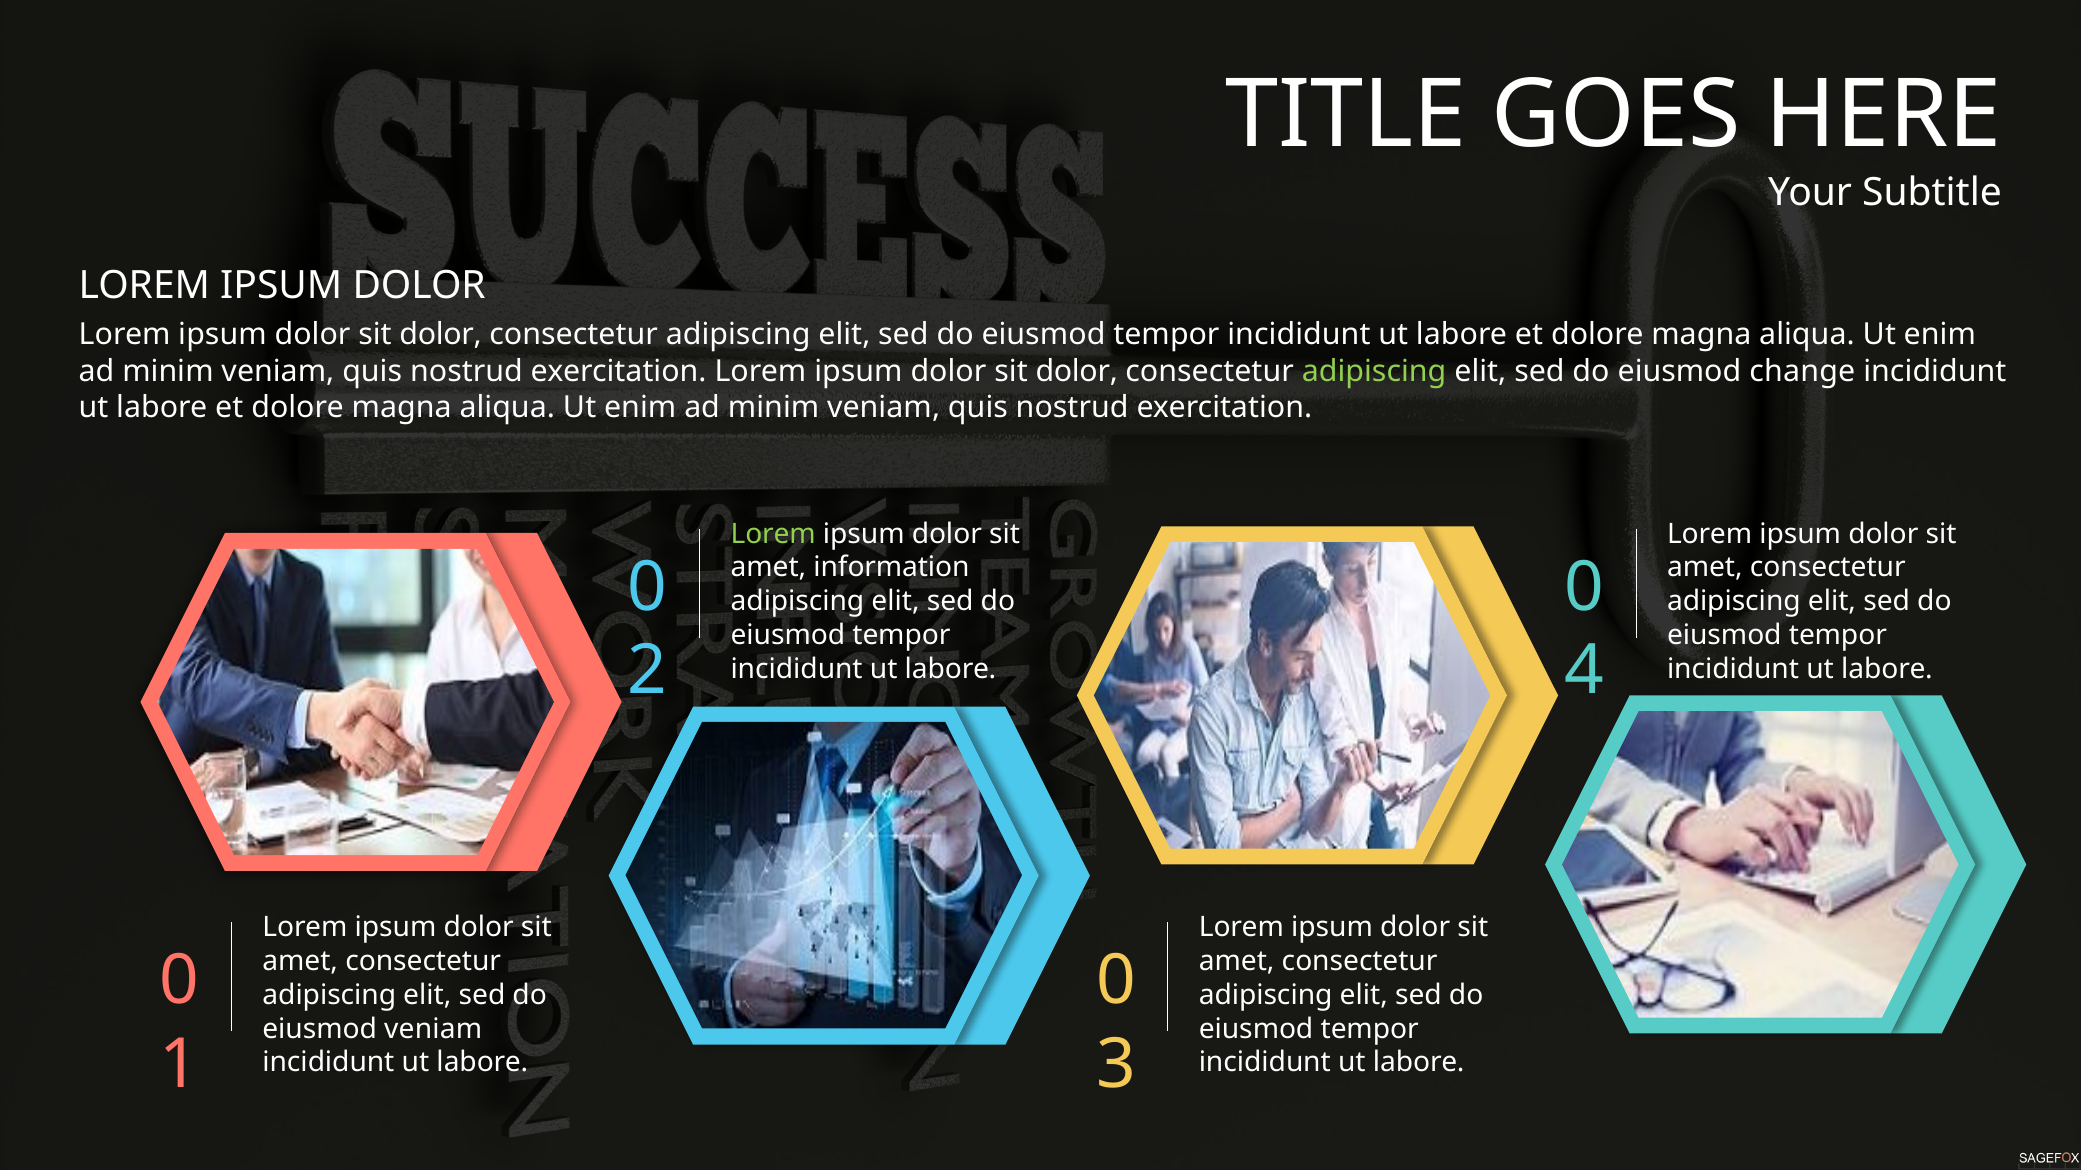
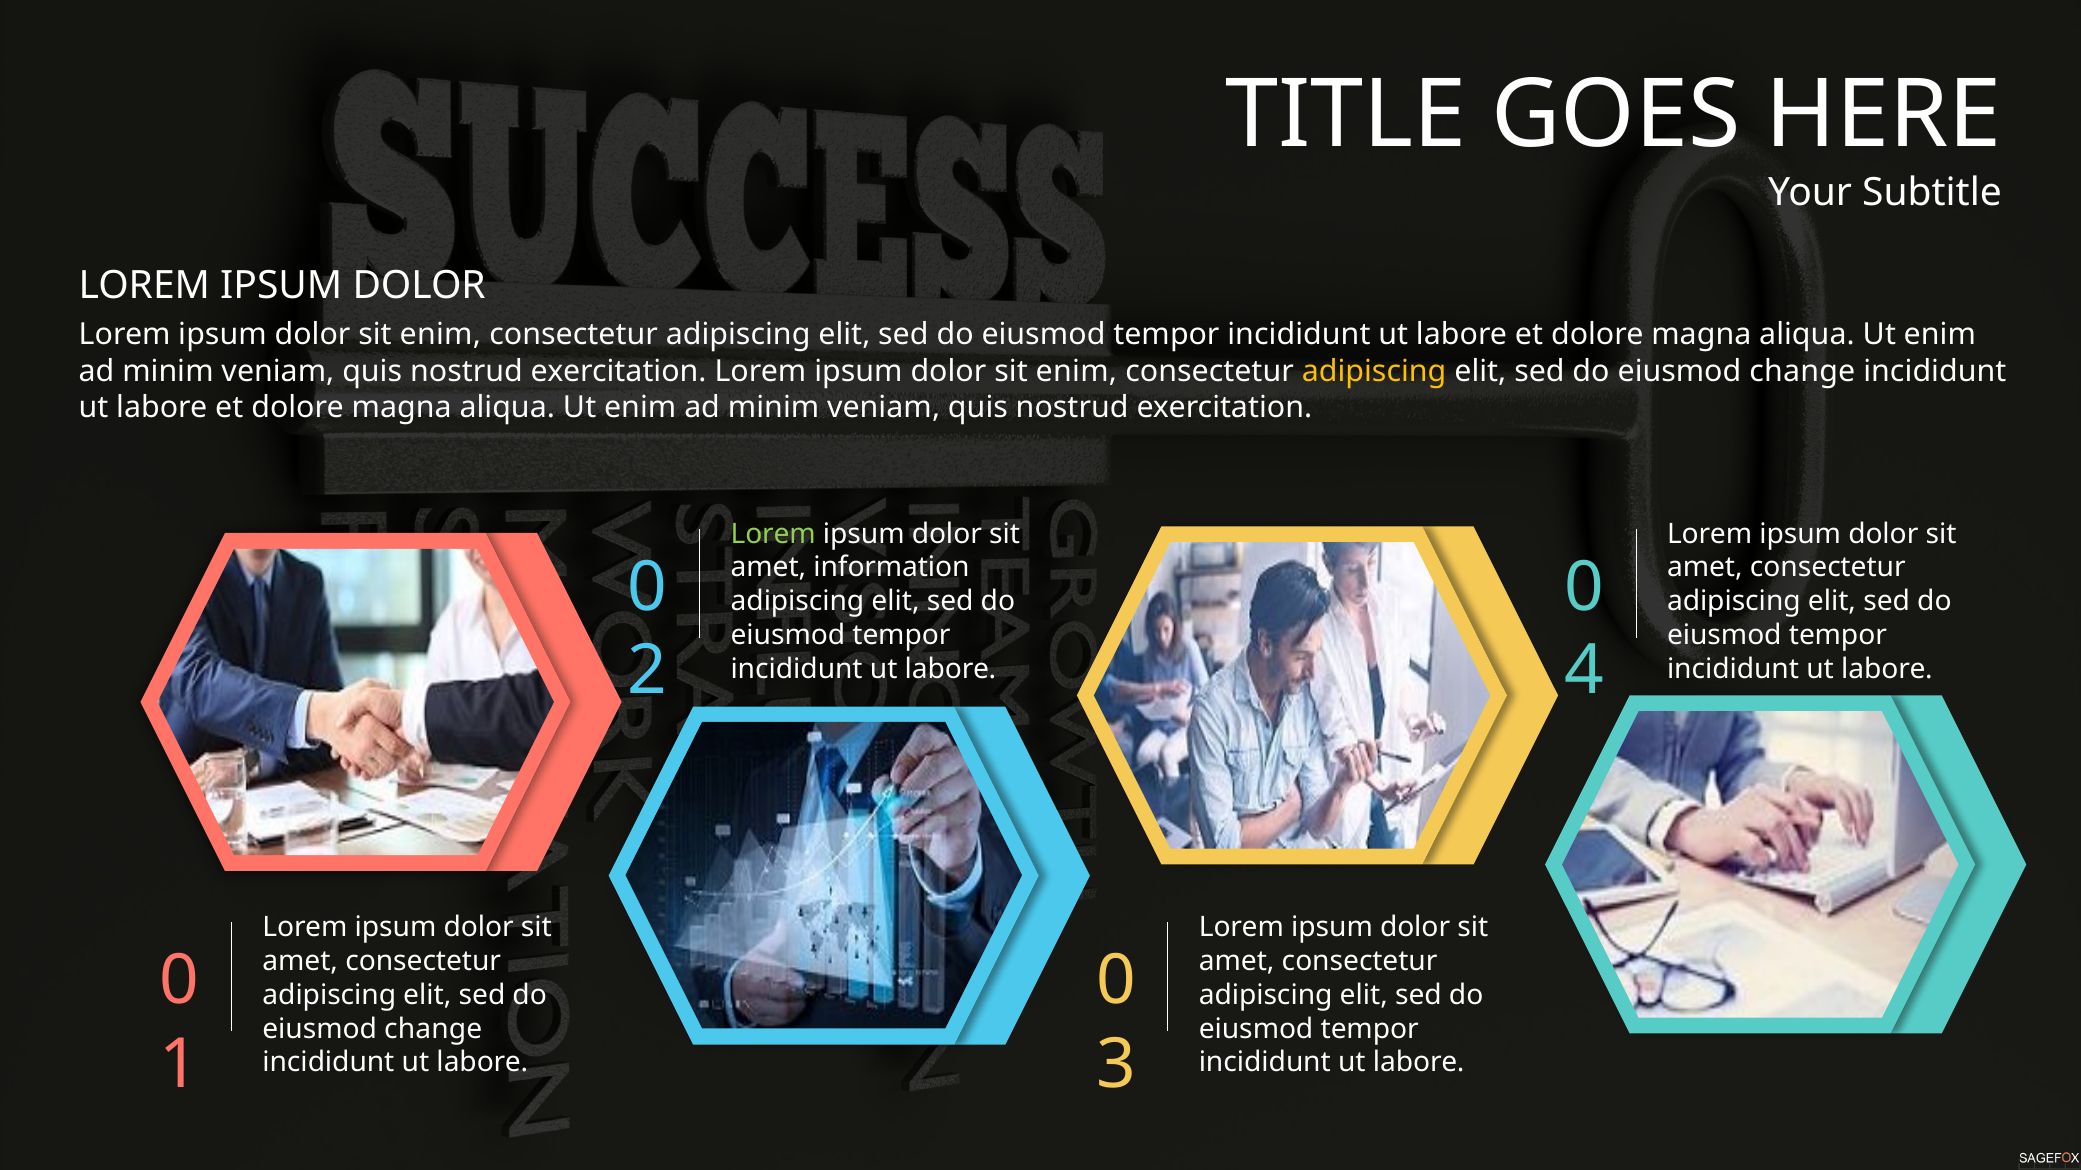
dolor at (441, 335): dolor -> enim
dolor at (1077, 372): dolor -> enim
adipiscing at (1374, 372) colour: light green -> yellow
veniam at (433, 1029): veniam -> change
